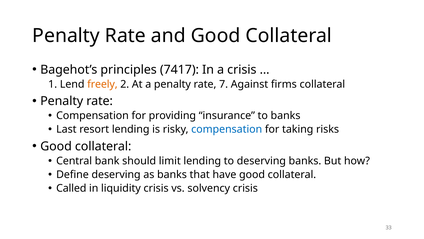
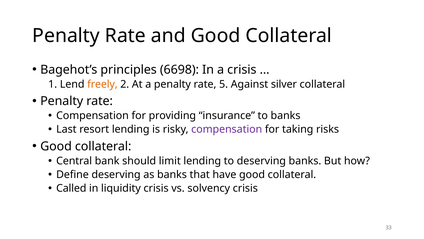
7417: 7417 -> 6698
7: 7 -> 5
firms: firms -> silver
compensation at (227, 129) colour: blue -> purple
